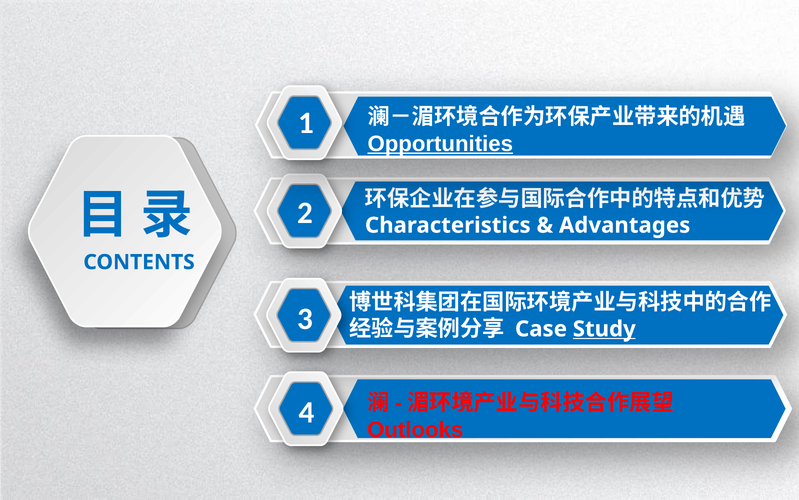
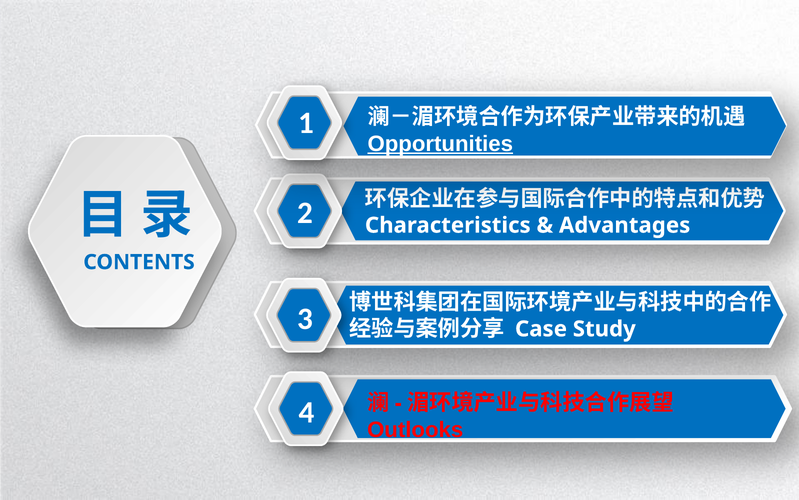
Study underline: present -> none
